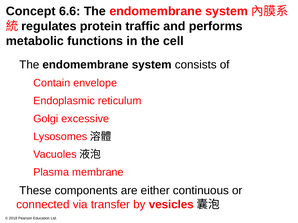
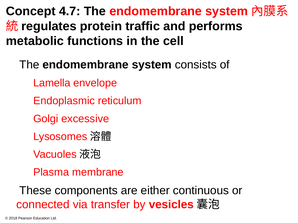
6.6: 6.6 -> 4.7
Contain: Contain -> Lamella
